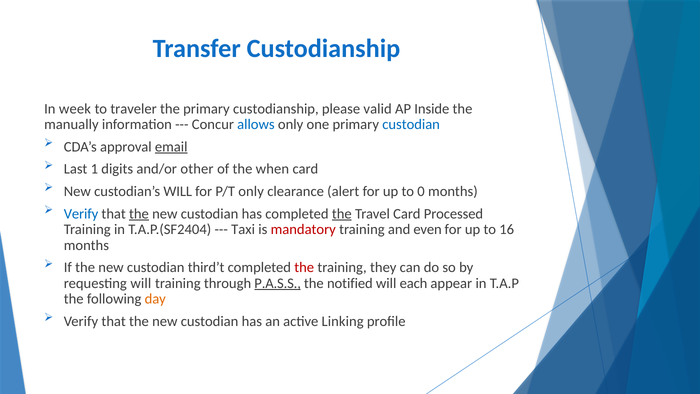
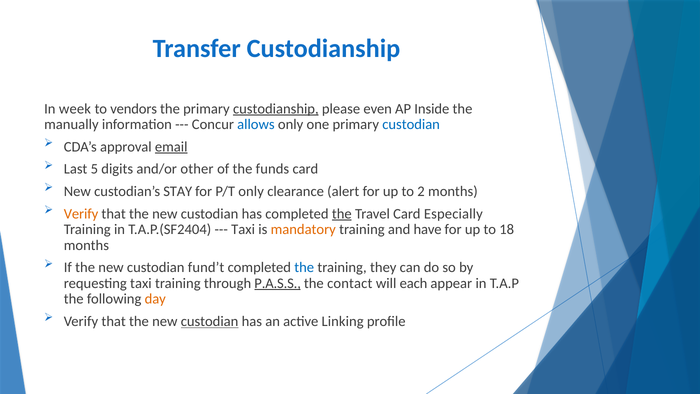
traveler: traveler -> vendors
custodianship at (276, 109) underline: none -> present
valid: valid -> even
1: 1 -> 5
when: when -> funds
custodian’s WILL: WILL -> STAY
0: 0 -> 2
Verify at (81, 214) colour: blue -> orange
the at (139, 214) underline: present -> none
Processed: Processed -> Especially
mandatory colour: red -> orange
even: even -> have
16: 16 -> 18
third’t: third’t -> fund’t
the at (304, 267) colour: red -> blue
requesting will: will -> taxi
notified: notified -> contact
custodian at (210, 321) underline: none -> present
